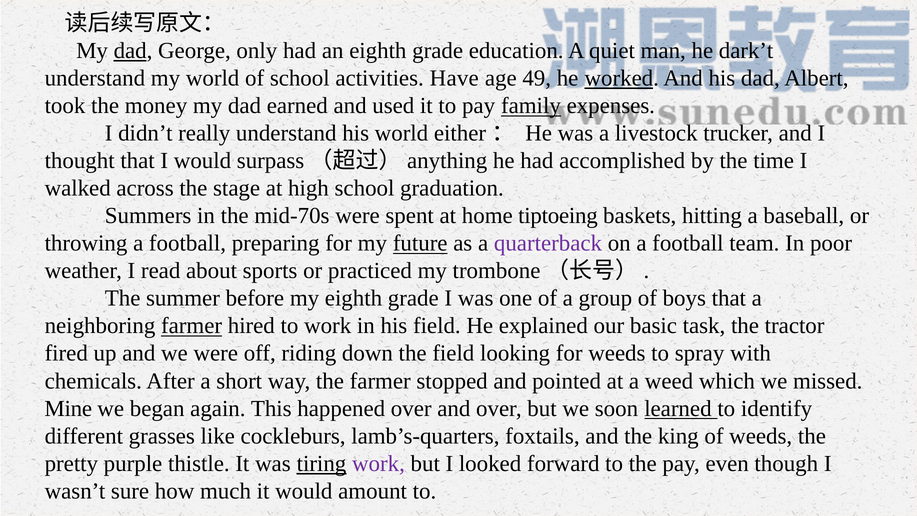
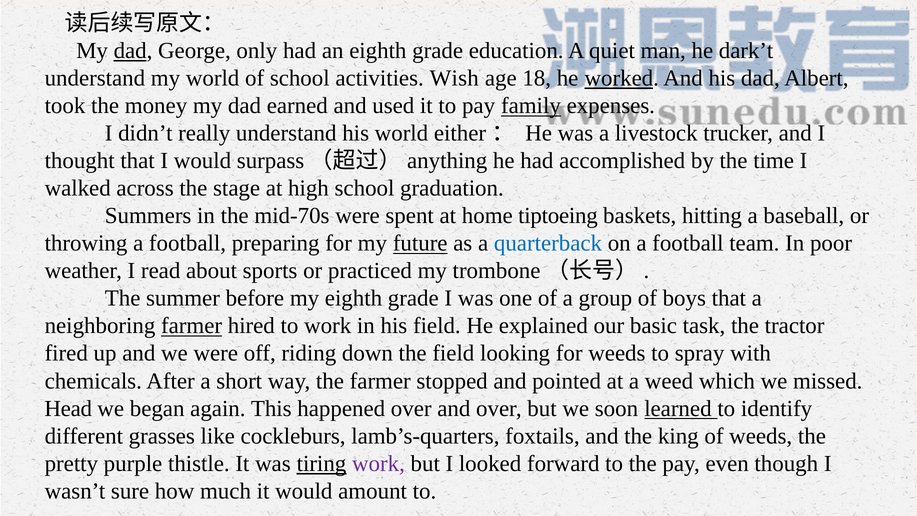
Have: Have -> Wish
49: 49 -> 18
quarterback colour: purple -> blue
Mine: Mine -> Head
